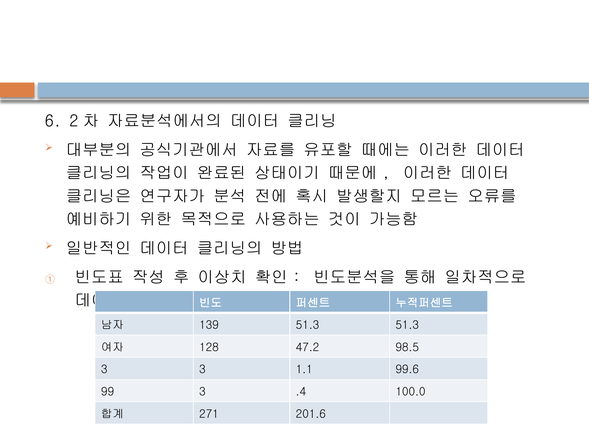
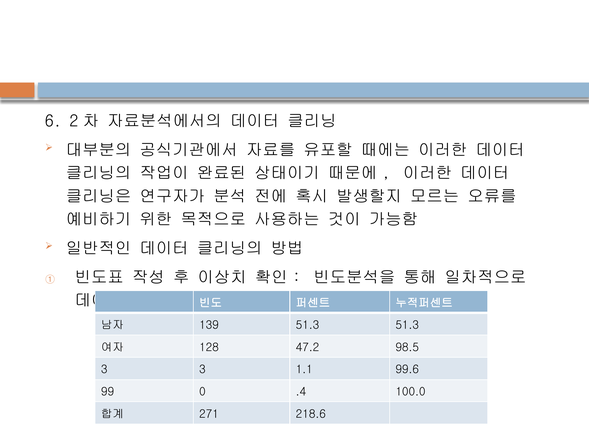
99 3: 3 -> 0
201.6: 201.6 -> 218.6
